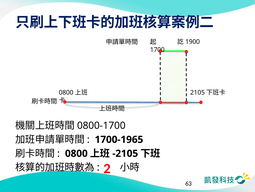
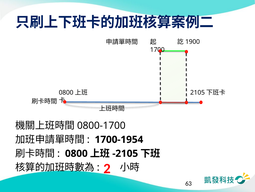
1700-1965: 1700-1965 -> 1700-1954
